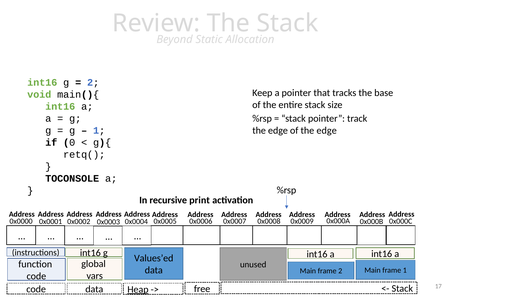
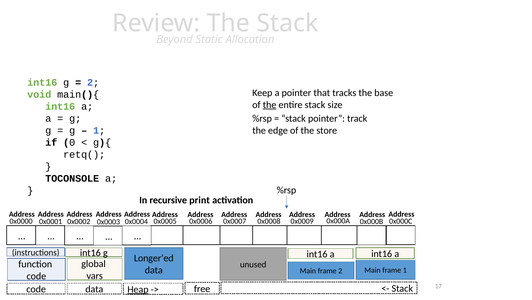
the at (270, 105) underline: none -> present
of the edge: edge -> store
Values’ed: Values’ed -> Longer’ed
